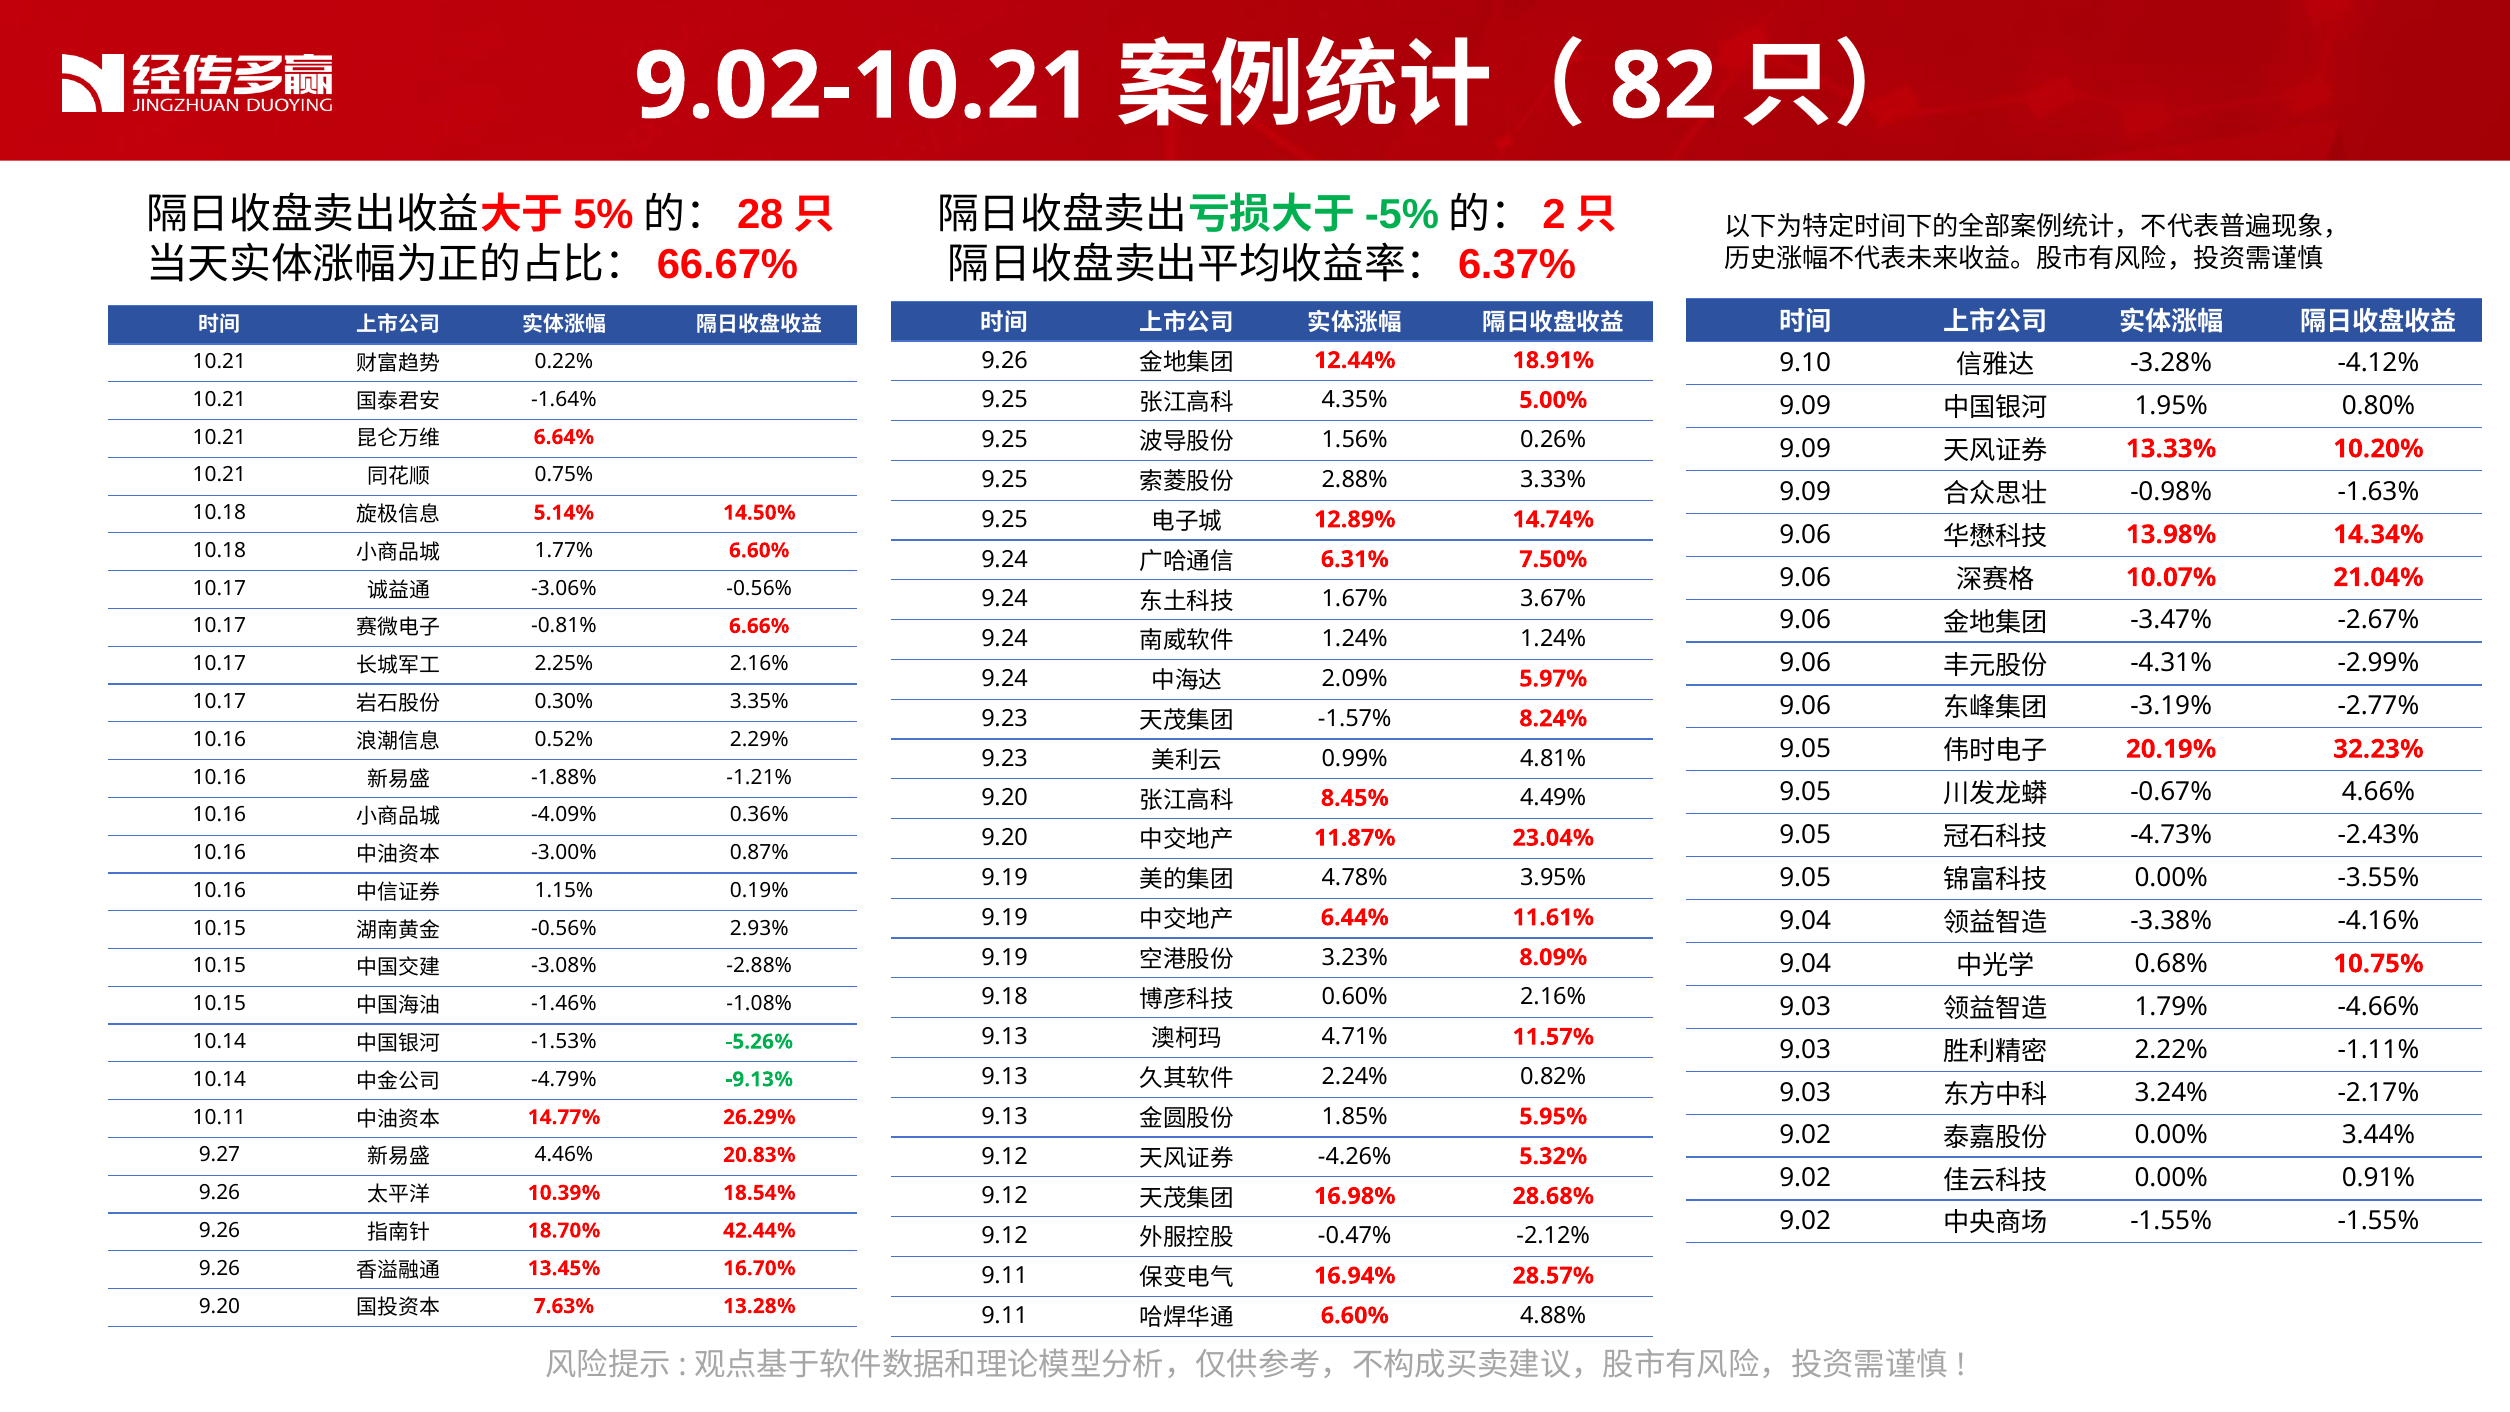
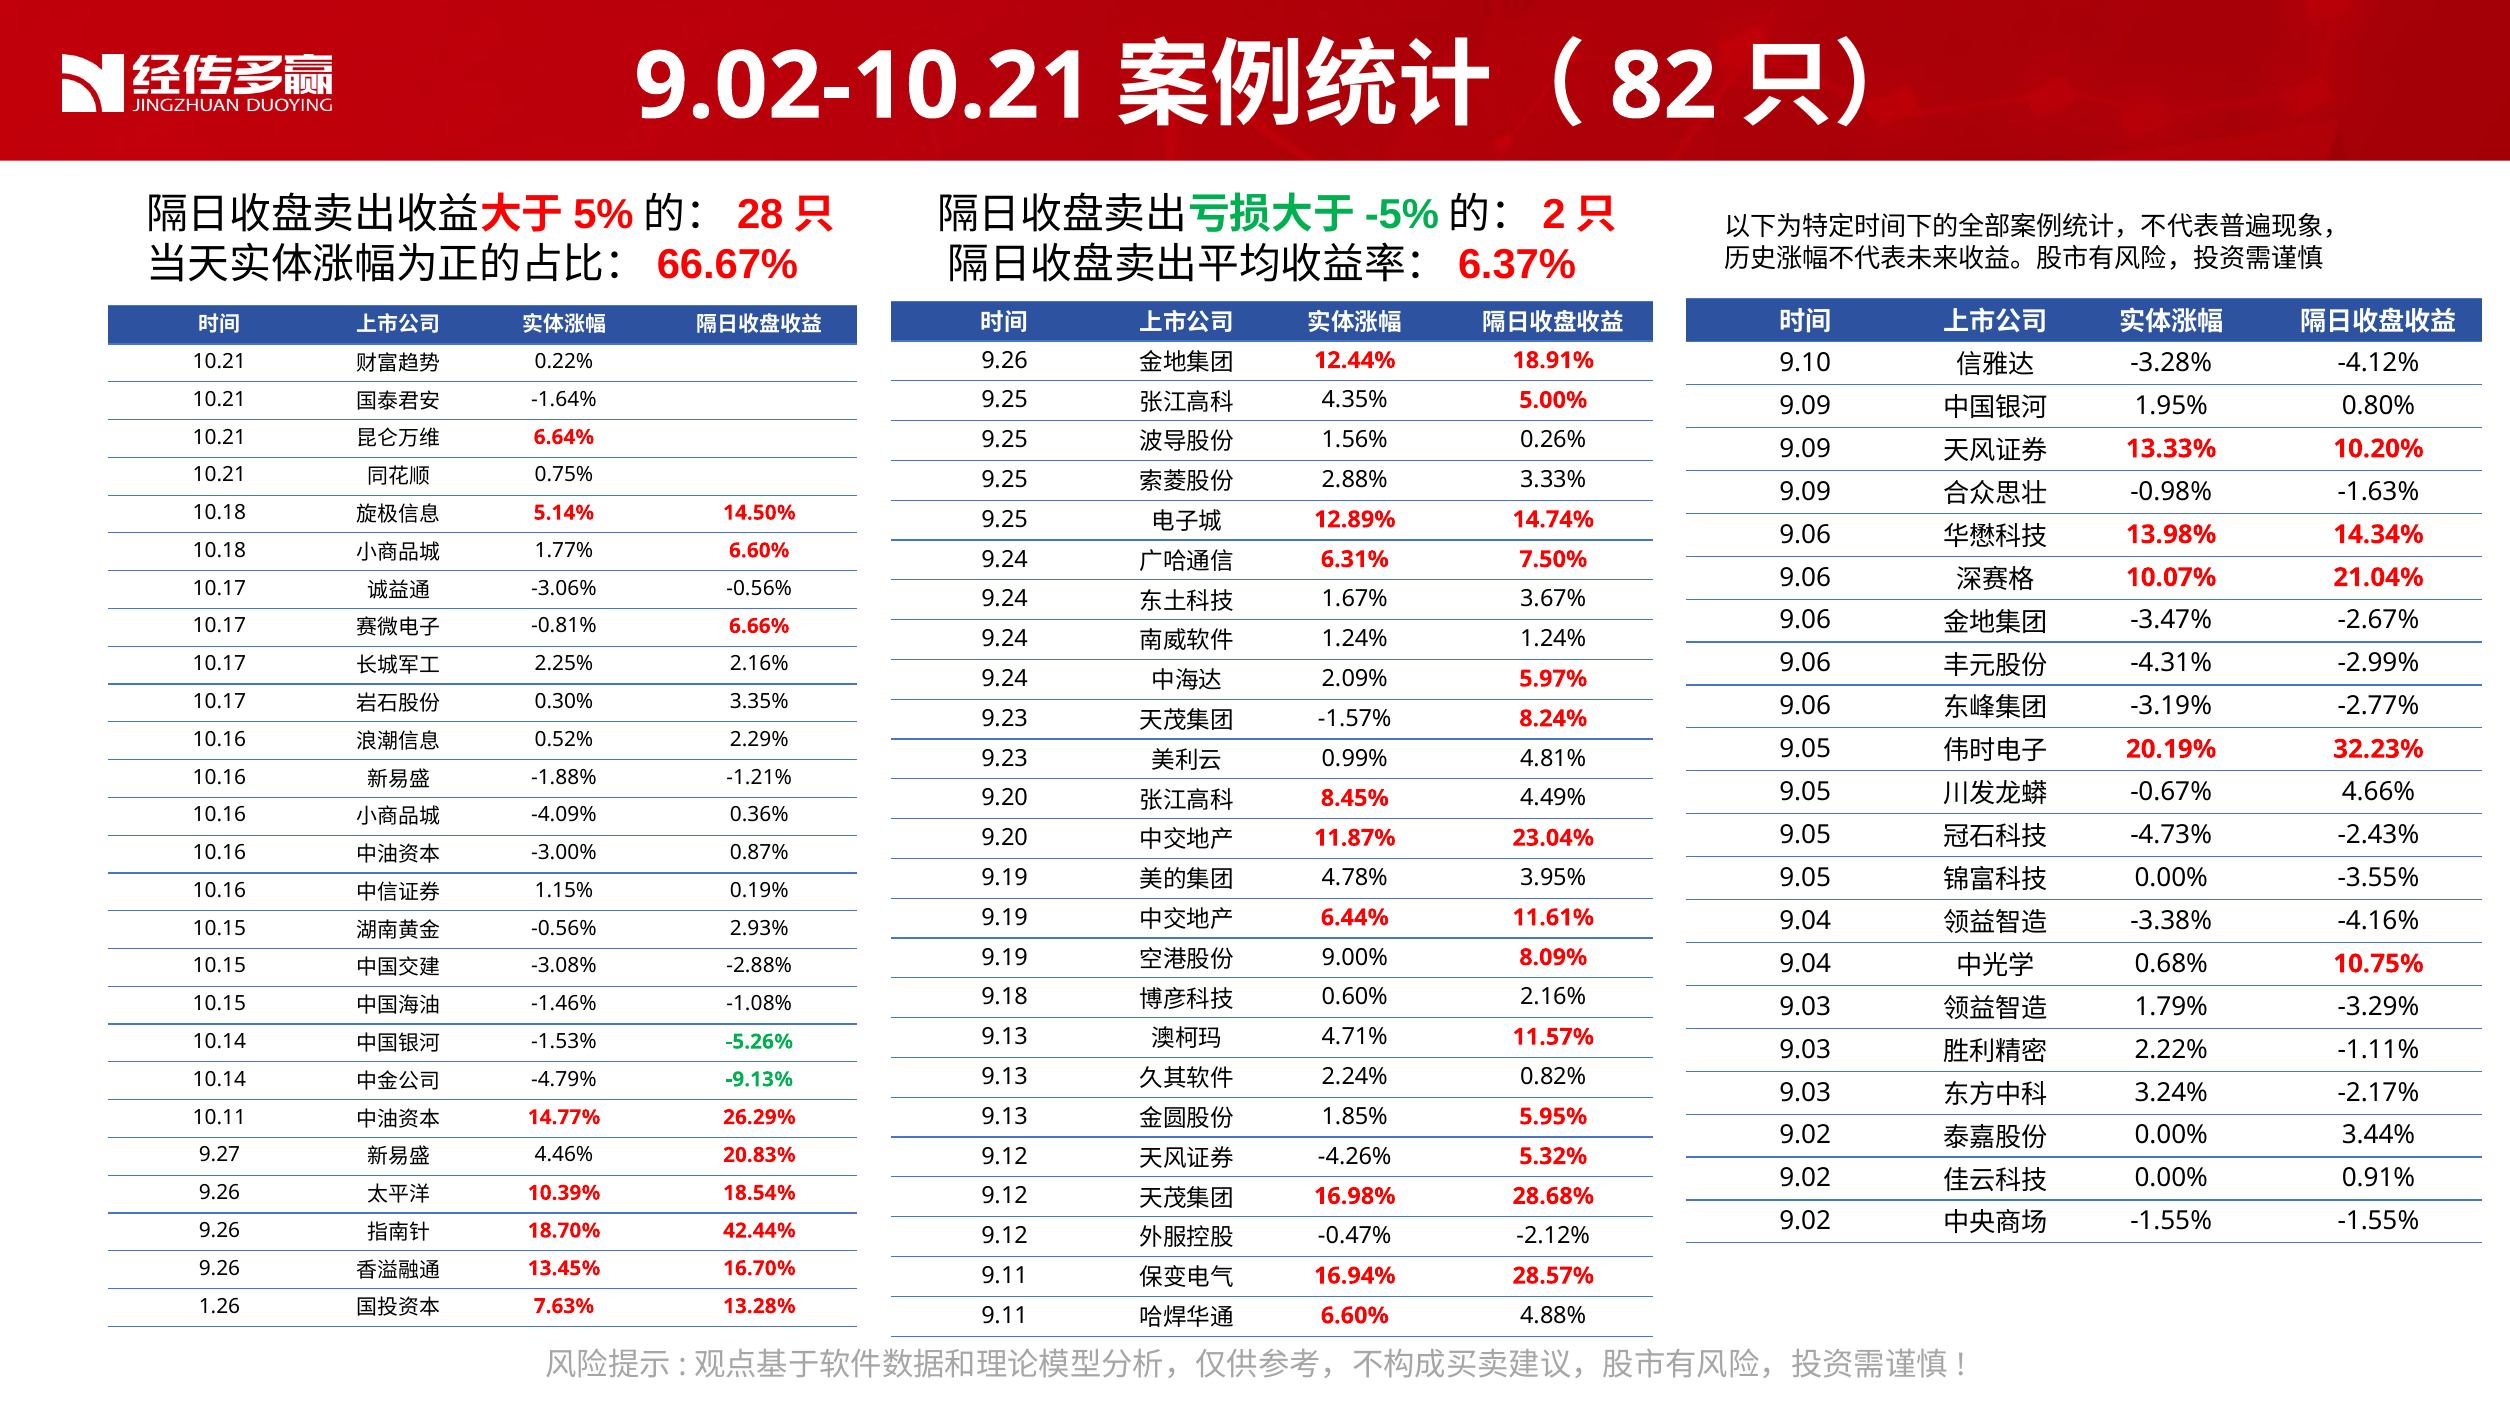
3.23%: 3.23% -> 9.00%
-4.66%: -4.66% -> -3.29%
9.20 at (219, 1306): 9.20 -> 1.26
